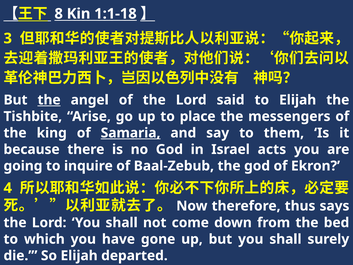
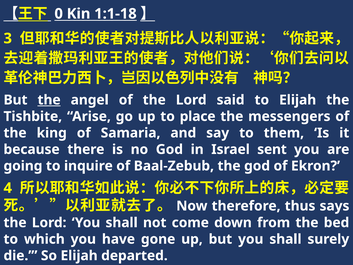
8: 8 -> 0
Samaria underline: present -> none
acts: acts -> sent
